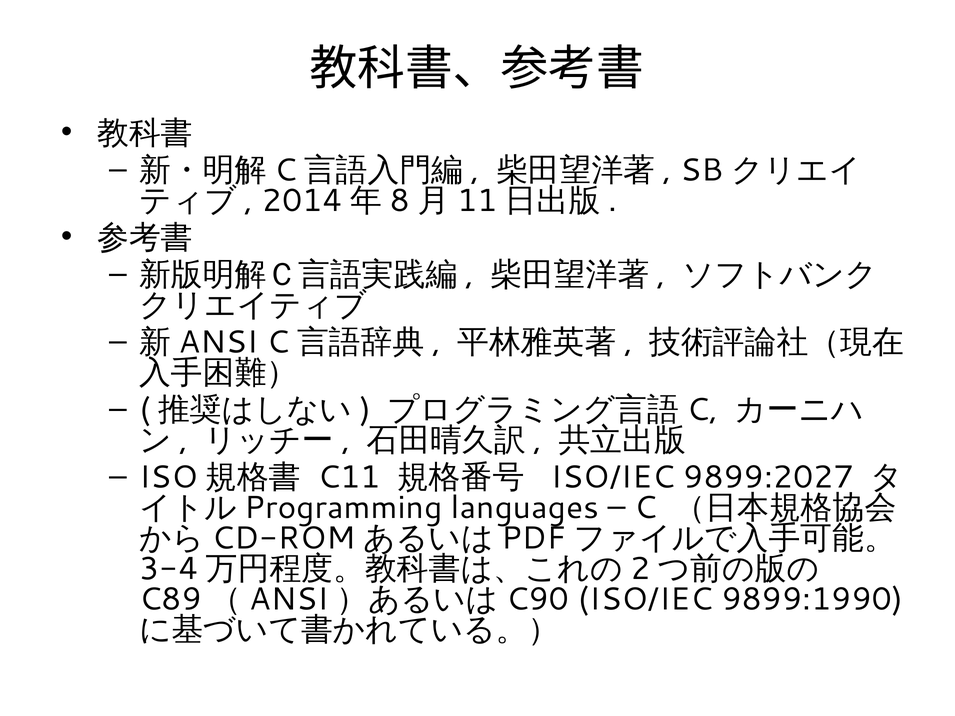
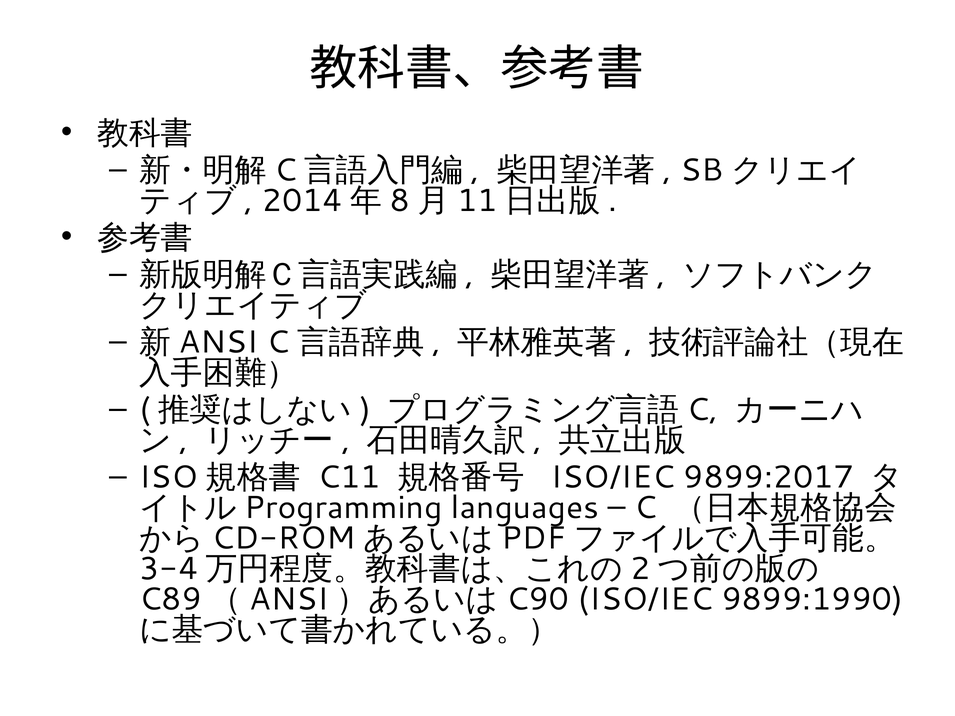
9899:2027: 9899:2027 -> 9899:2017
